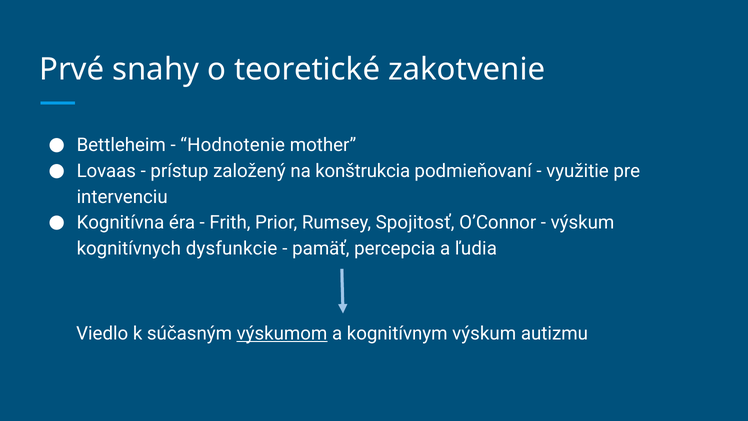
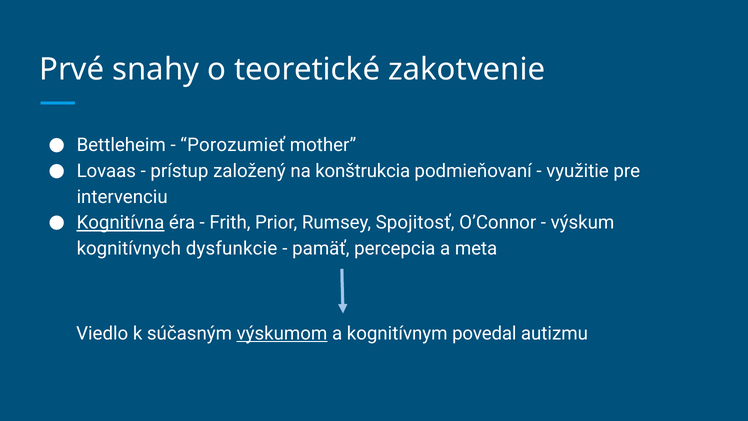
Hodnotenie: Hodnotenie -> Porozumieť
Kognitívna underline: none -> present
ľudia: ľudia -> meta
kognitívnym výskum: výskum -> povedal
